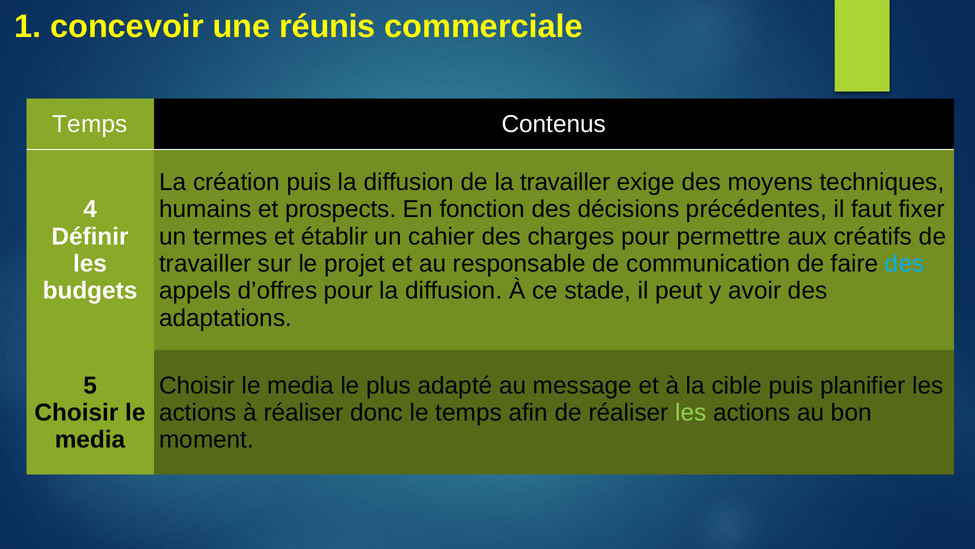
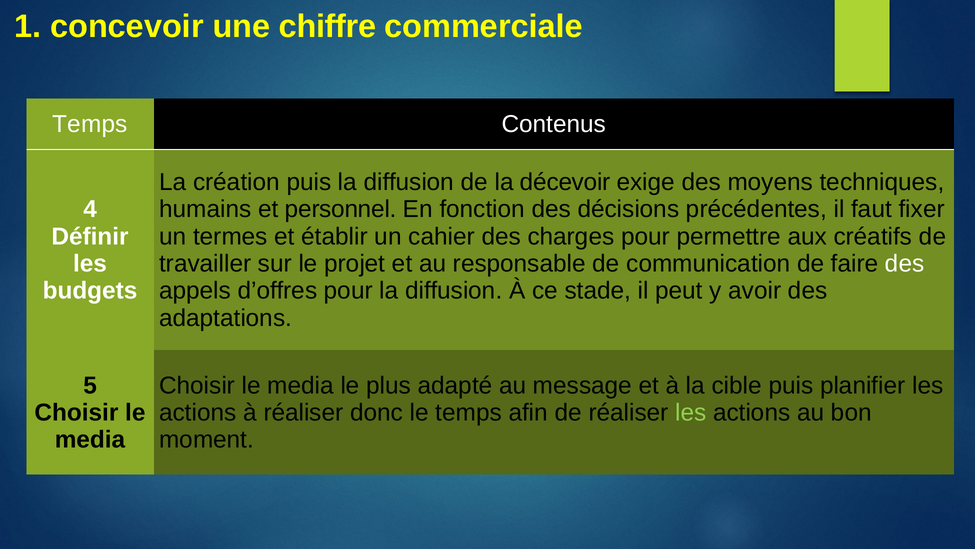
réunis: réunis -> chiffre
la travailler: travailler -> décevoir
prospects: prospects -> personnel
des at (905, 263) colour: light blue -> white
